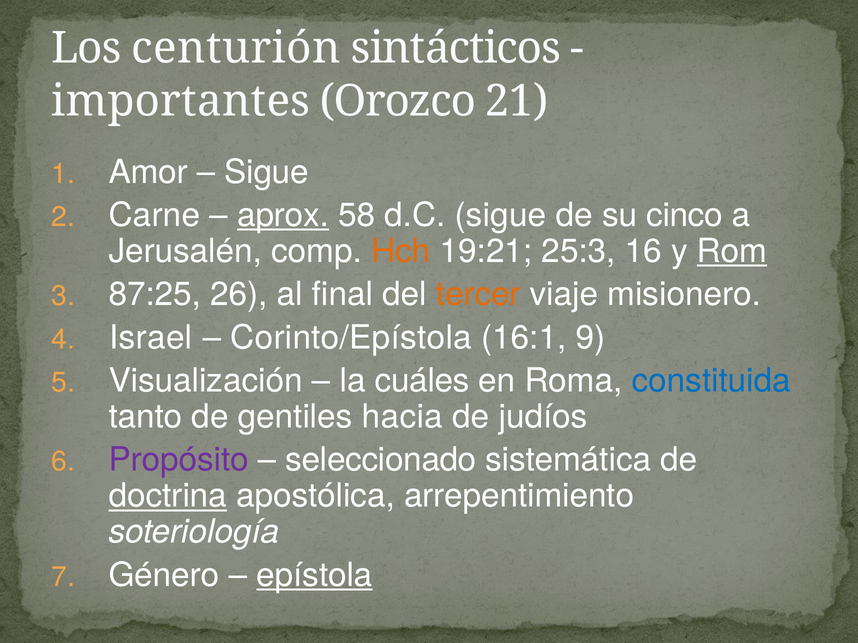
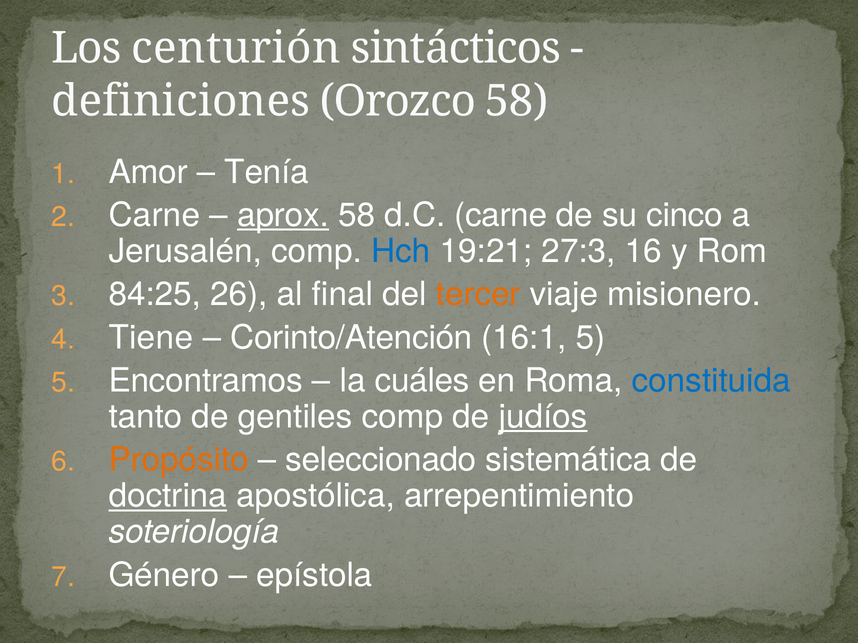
importantes: importantes -> definiciones
Orozco 21: 21 -> 58
Sigue at (267, 172): Sigue -> Tenía
d.C sigue: sigue -> carne
Hch colour: orange -> blue
25:3: 25:3 -> 27:3
Rom underline: present -> none
87:25: 87:25 -> 84:25
Israel: Israel -> Tiene
Corinto/Epístola: Corinto/Epístola -> Corinto/Atención
16:1 9: 9 -> 5
Visualización: Visualización -> Encontramos
gentiles hacia: hacia -> comp
judíos underline: none -> present
Propósito colour: purple -> orange
epístola underline: present -> none
